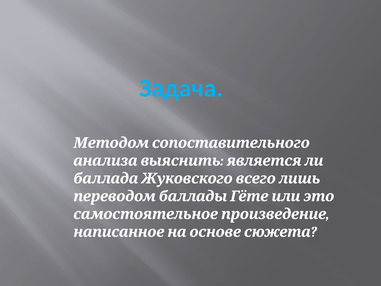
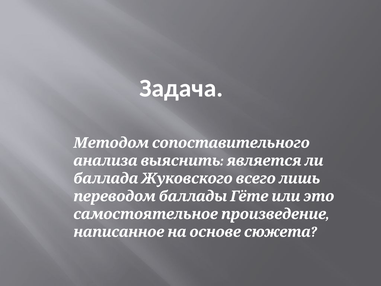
Задача colour: light blue -> white
